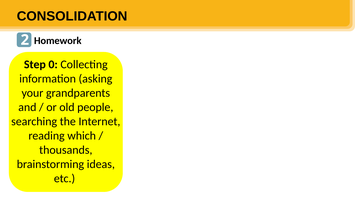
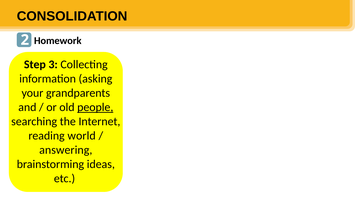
0 at (53, 64): 0 -> 3
people underline: none -> present
which: which -> world
thousands at (66, 150): thousands -> answering
